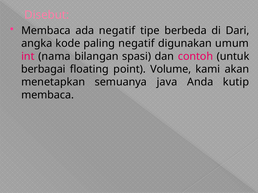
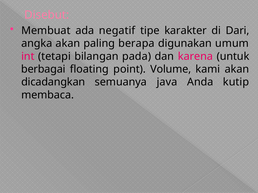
Membaca at (46, 31): Membaca -> Membuat
berbeda: berbeda -> karakter
angka kode: kode -> akan
paling negatif: negatif -> berapa
nama: nama -> tetapi
spasi: spasi -> pada
contoh: contoh -> karena
menetapkan: menetapkan -> dicadangkan
